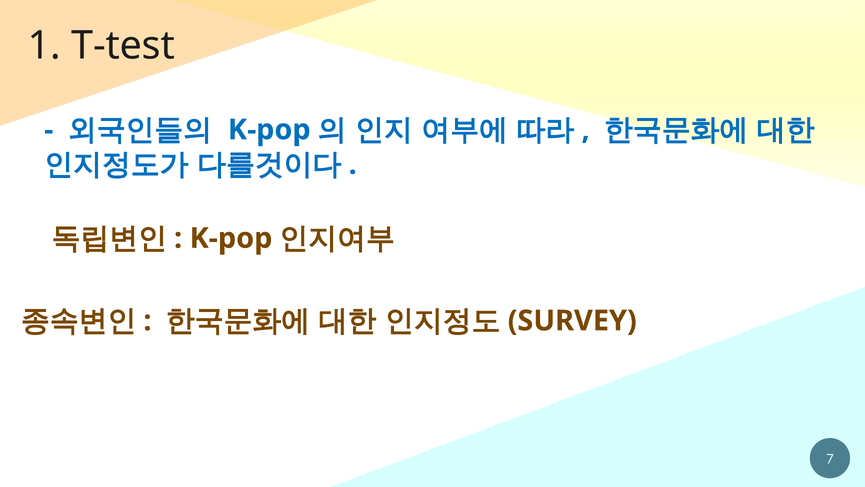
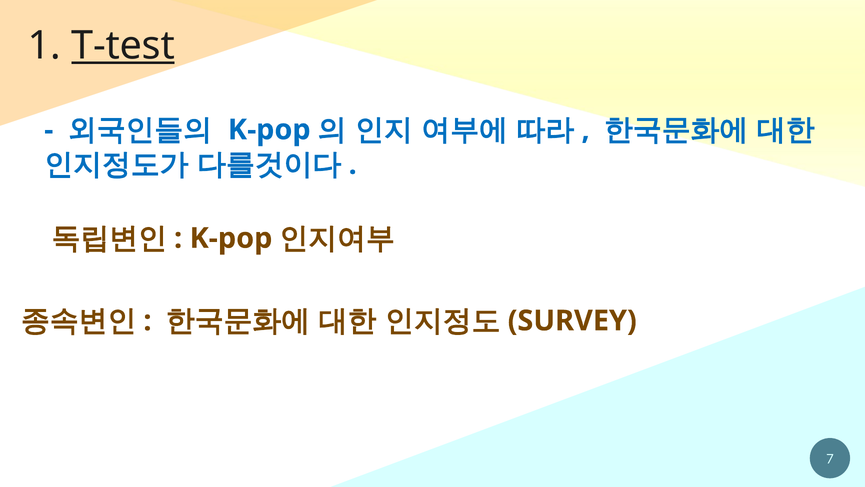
T-test underline: none -> present
